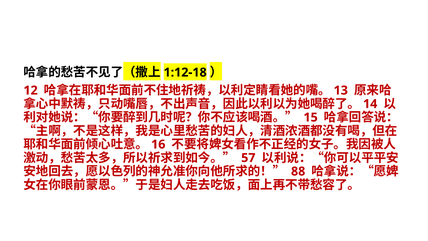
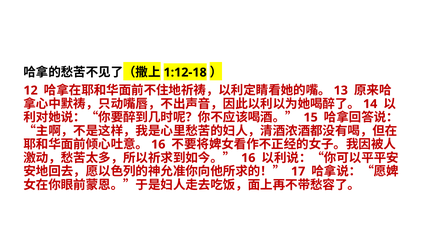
57 at (248, 158): 57 -> 16
88: 88 -> 17
